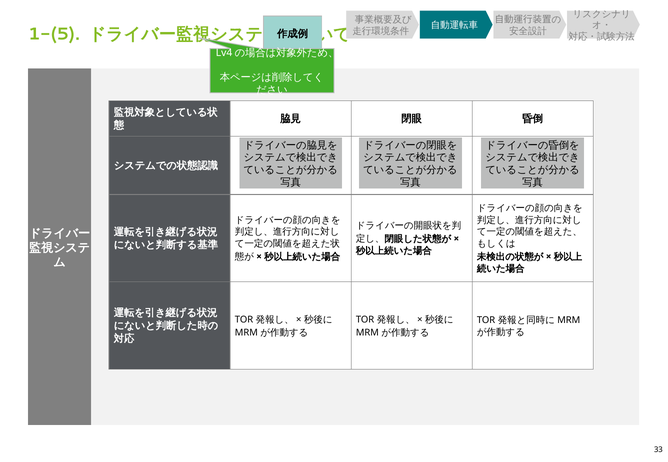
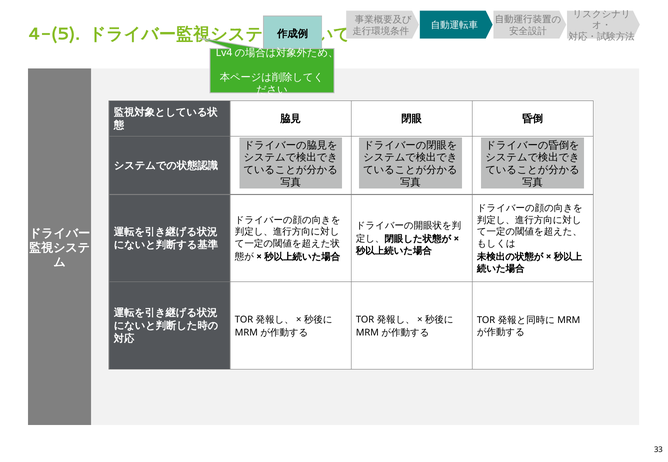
1-(5: 1-(5 -> 4-(5
